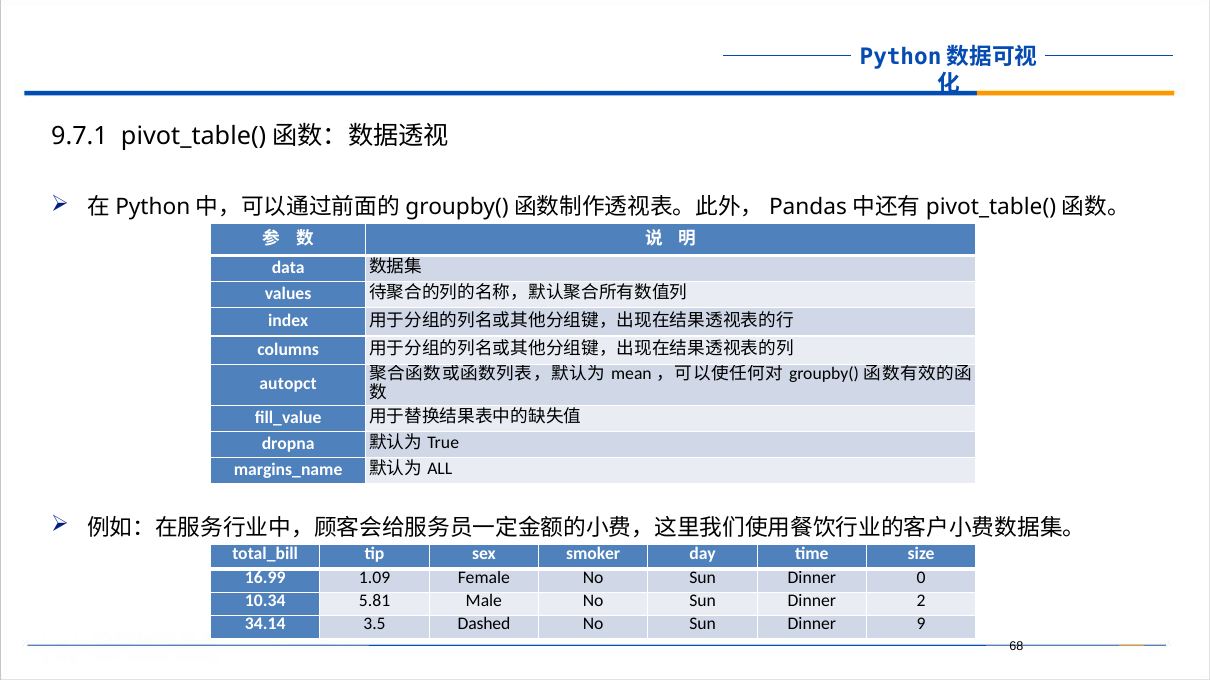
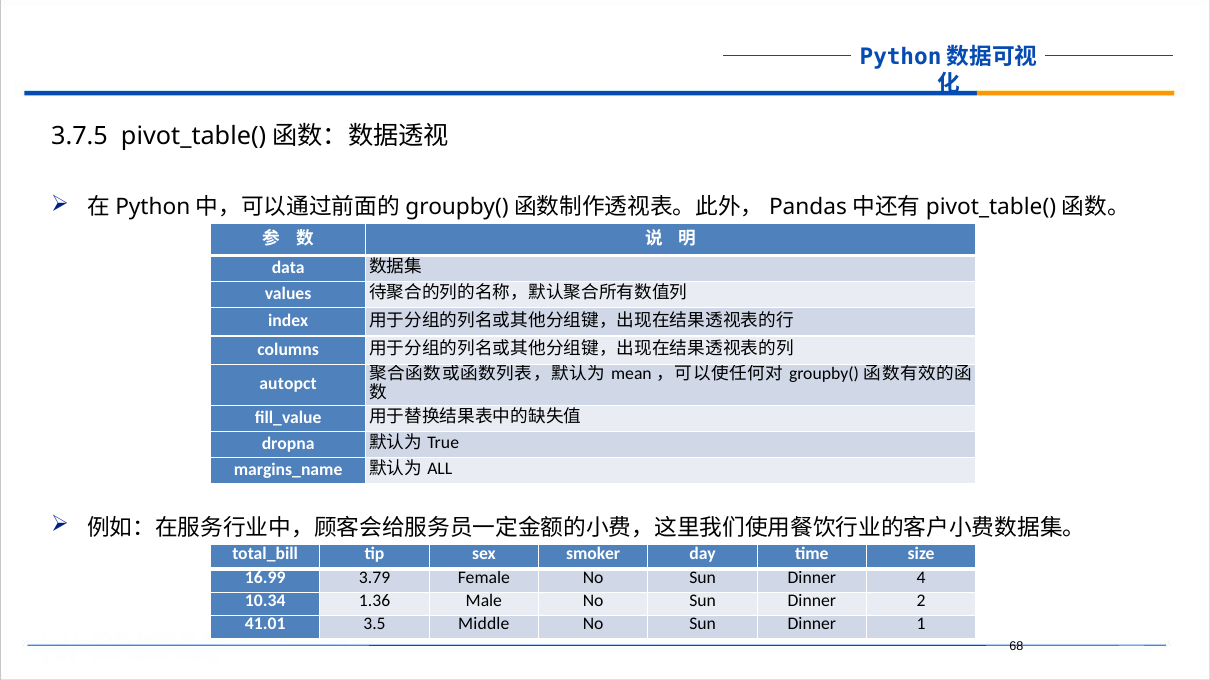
9.7.1: 9.7.1 -> 3.7.5
1.09: 1.09 -> 3.79
0: 0 -> 4
5.81: 5.81 -> 1.36
34.14: 34.14 -> 41.01
Dashed: Dashed -> Middle
9: 9 -> 1
